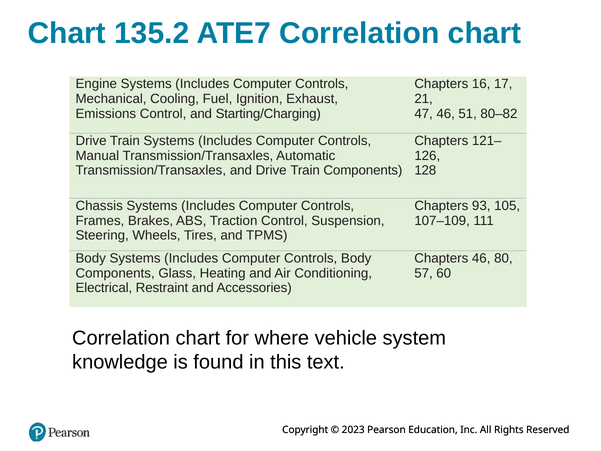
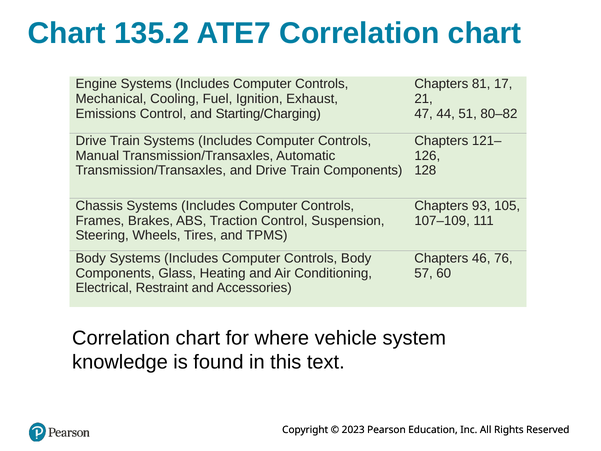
16: 16 -> 81
47 46: 46 -> 44
80: 80 -> 76
